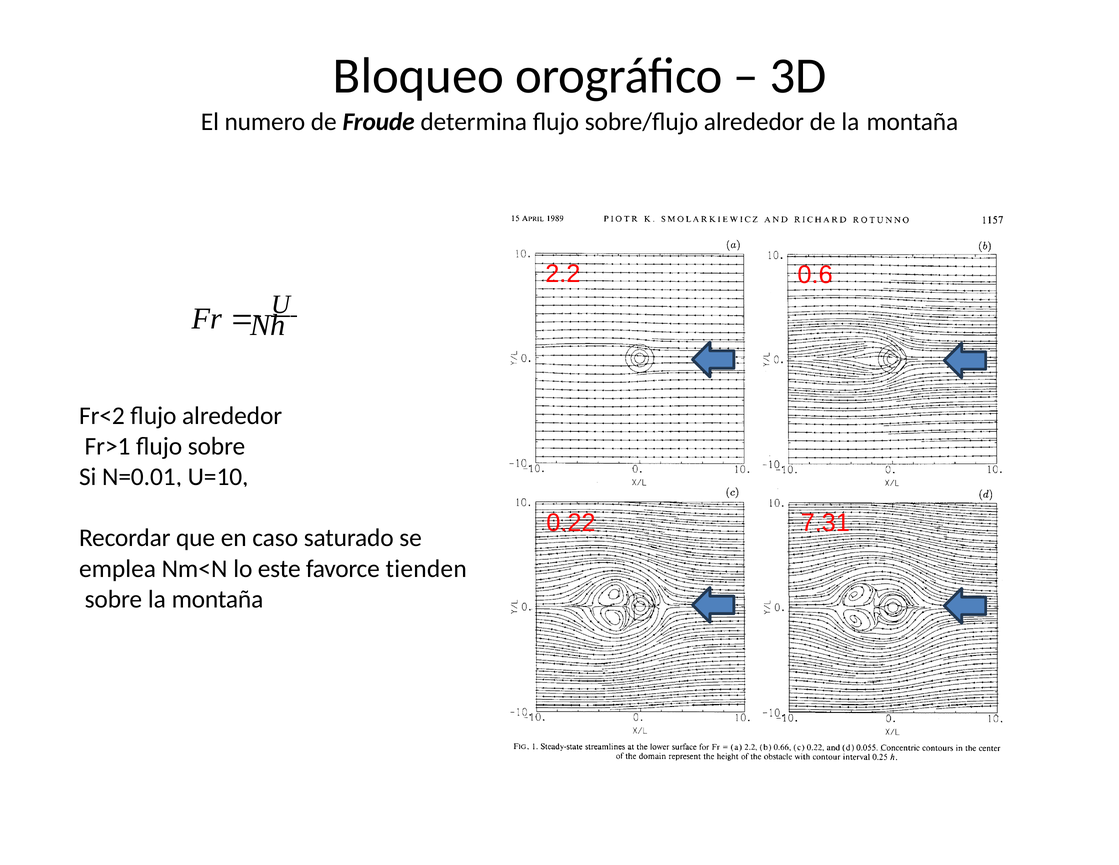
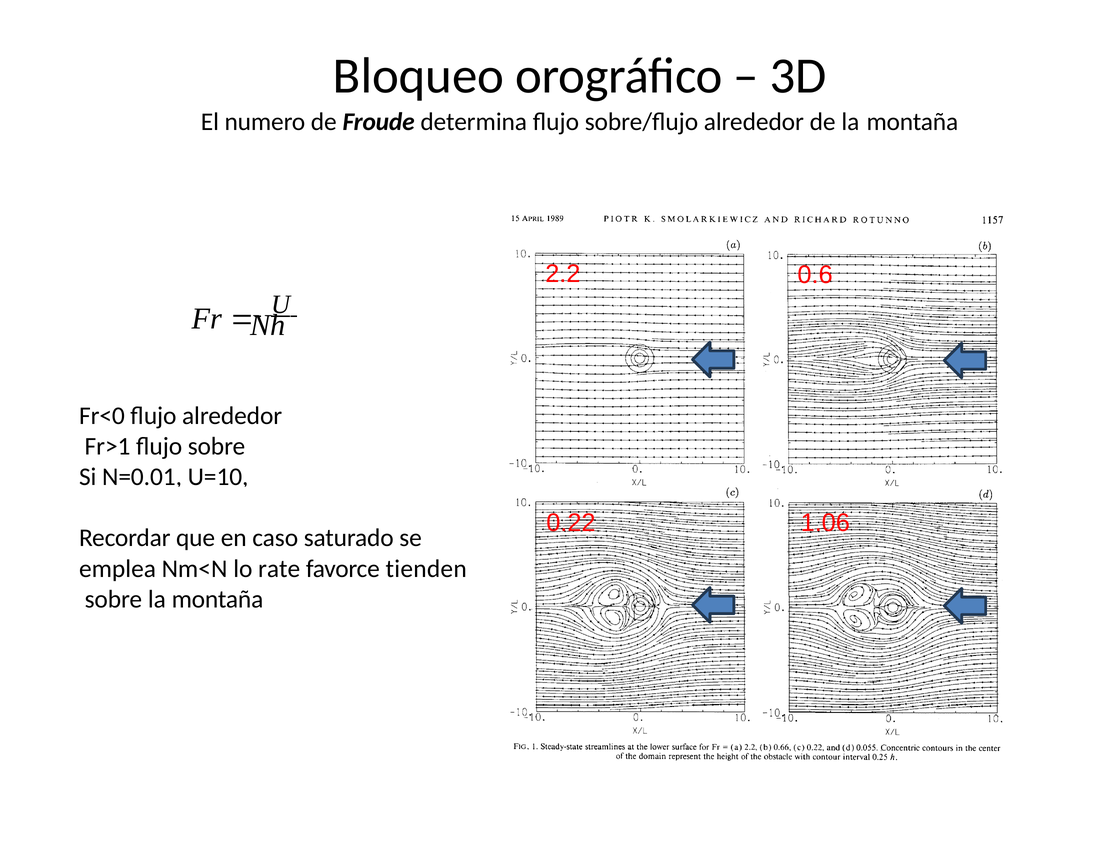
Fr<2: Fr<2 -> Fr<0
7.31: 7.31 -> 1.06
este: este -> rate
